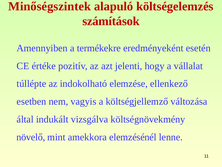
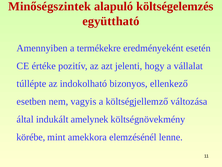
számítások: számítások -> együttható
elemzése: elemzése -> bizonyos
vizsgálva: vizsgálva -> amelynek
növelő: növelő -> körébe
